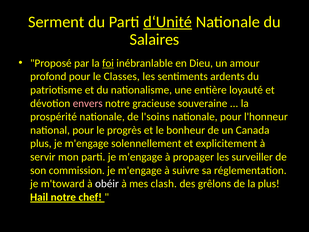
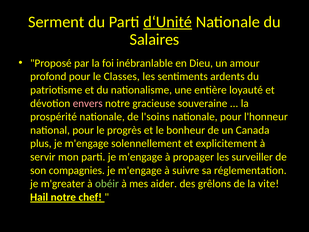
foi underline: present -> none
commission: commission -> compagnies
m'toward: m'toward -> m'greater
obéir colour: white -> light green
clash: clash -> aider
la plus: plus -> vite
